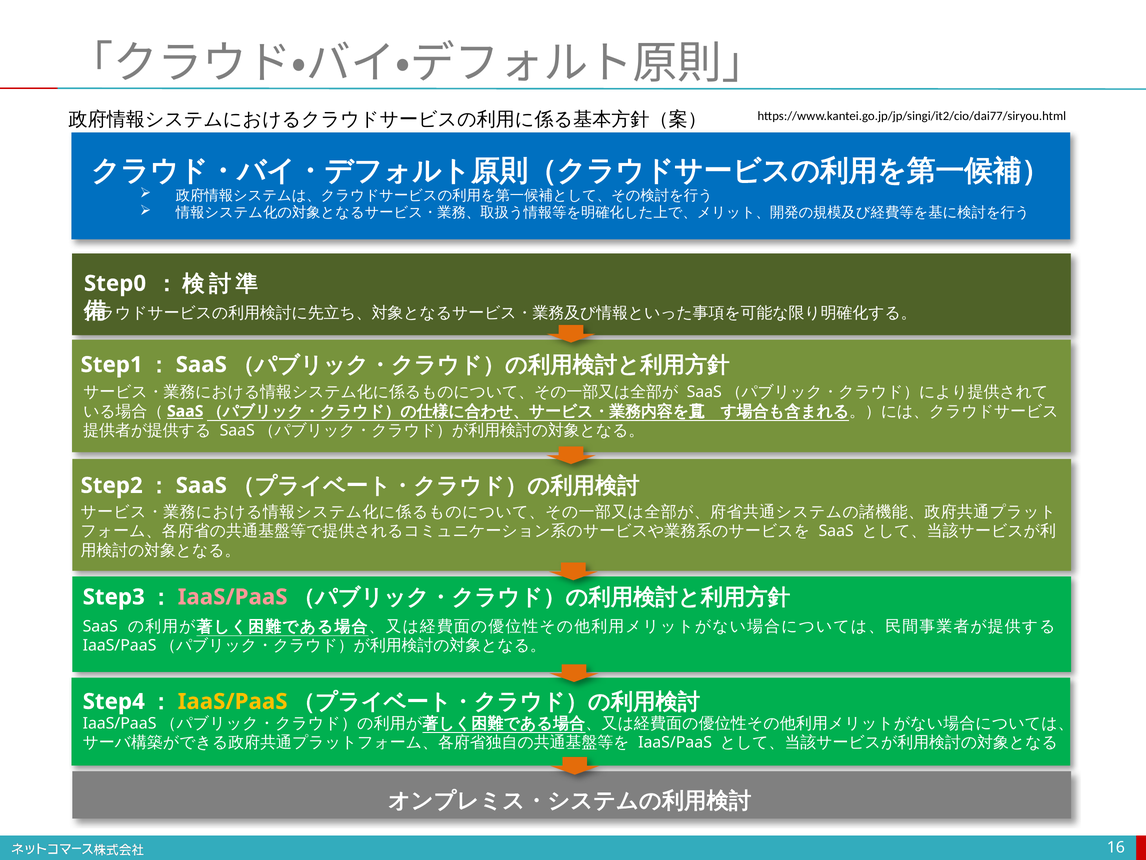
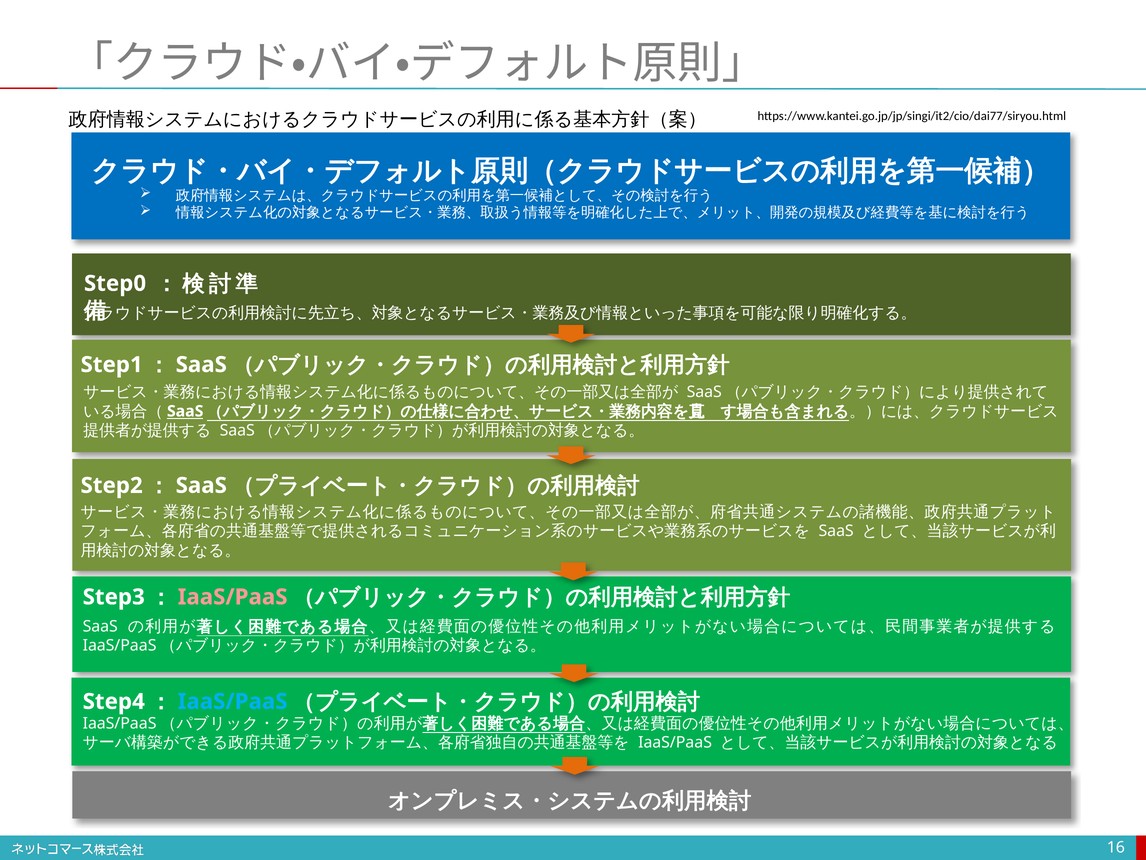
IaaS/PaaS at (233, 701) colour: yellow -> light blue
